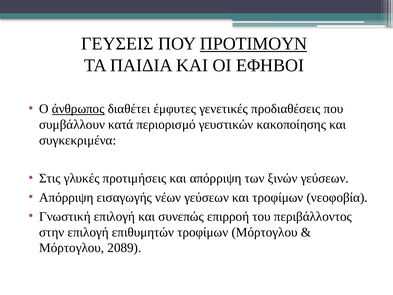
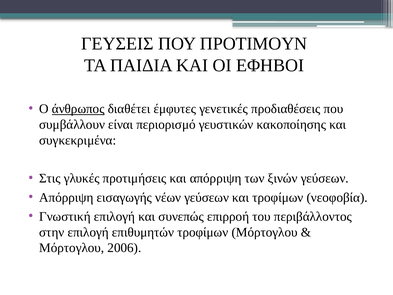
ΠΡΟΤΙΜΟΥΝ underline: present -> none
κατά: κατά -> είναι
2089: 2089 -> 2006
